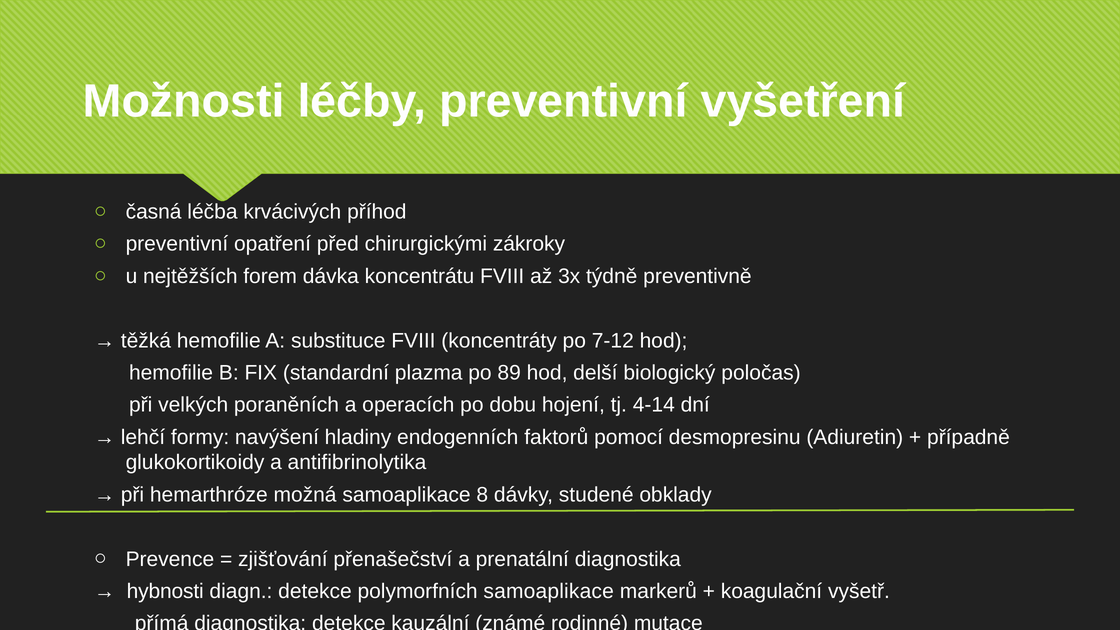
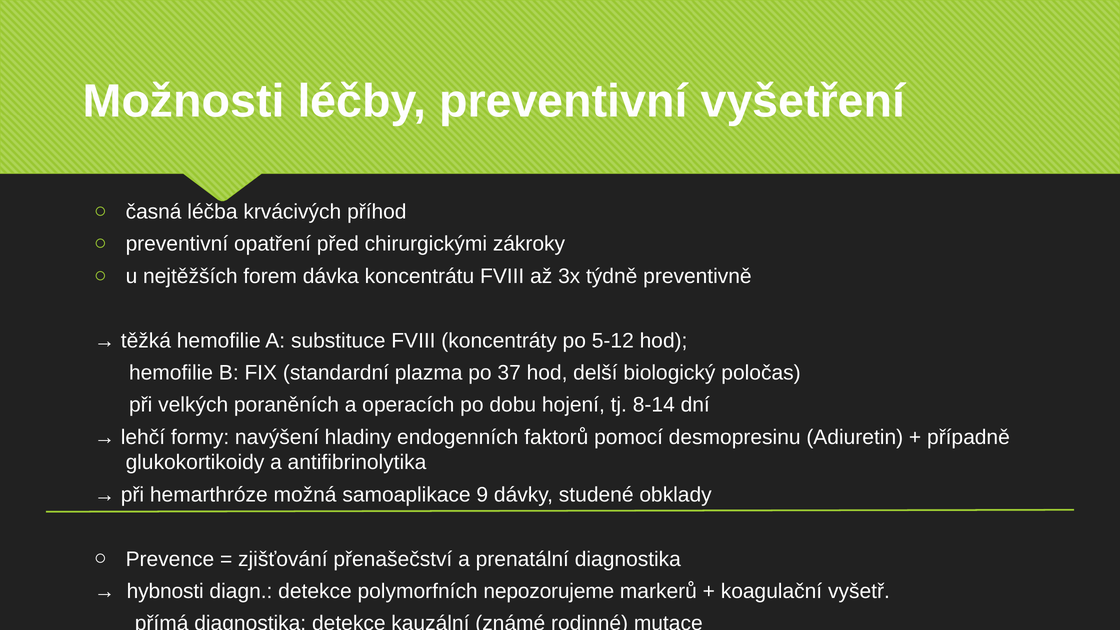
7-12: 7-12 -> 5-12
89: 89 -> 37
4-14: 4-14 -> 8-14
8: 8 -> 9
polymorfních samoaplikace: samoaplikace -> nepozorujeme
